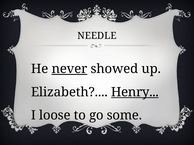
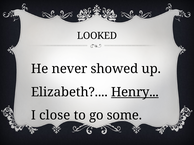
NEEDLE: NEEDLE -> LOOKED
never underline: present -> none
loose: loose -> close
